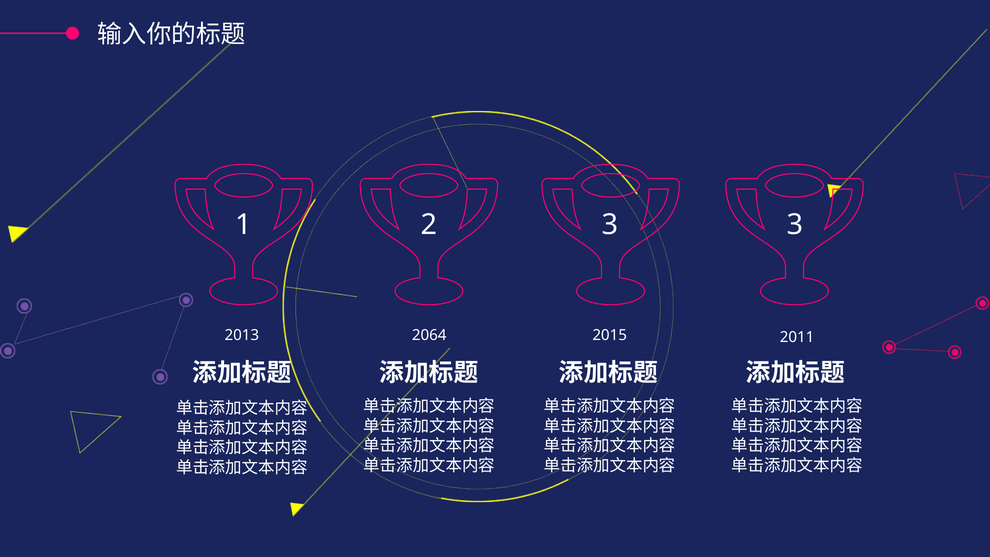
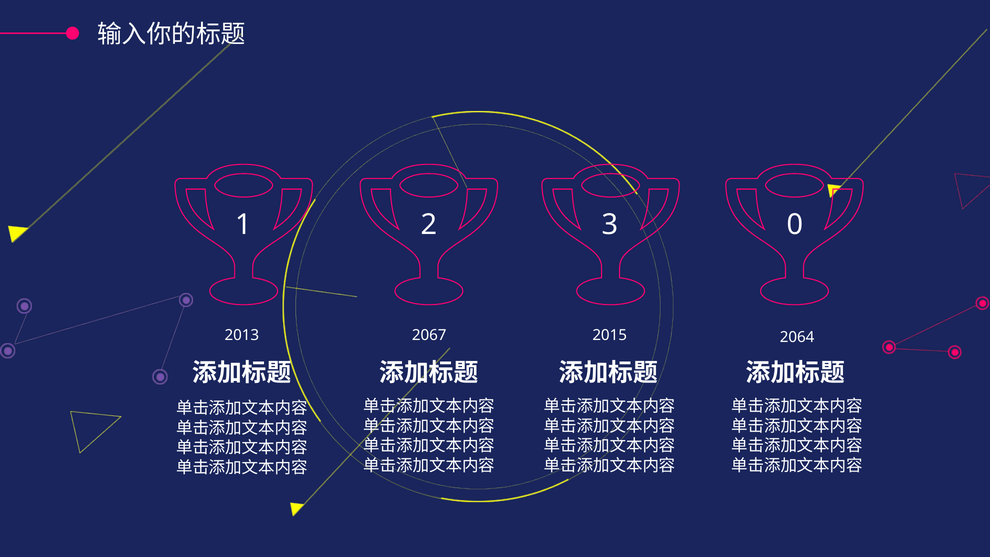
3 3: 3 -> 0
2064: 2064 -> 2067
2011: 2011 -> 2064
